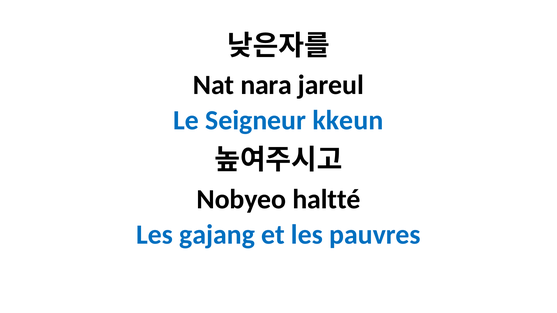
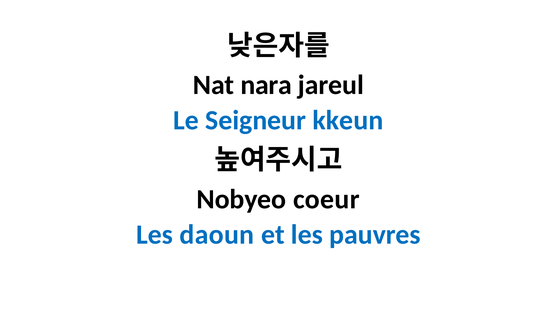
haltté: haltté -> coeur
gajang: gajang -> daoun
